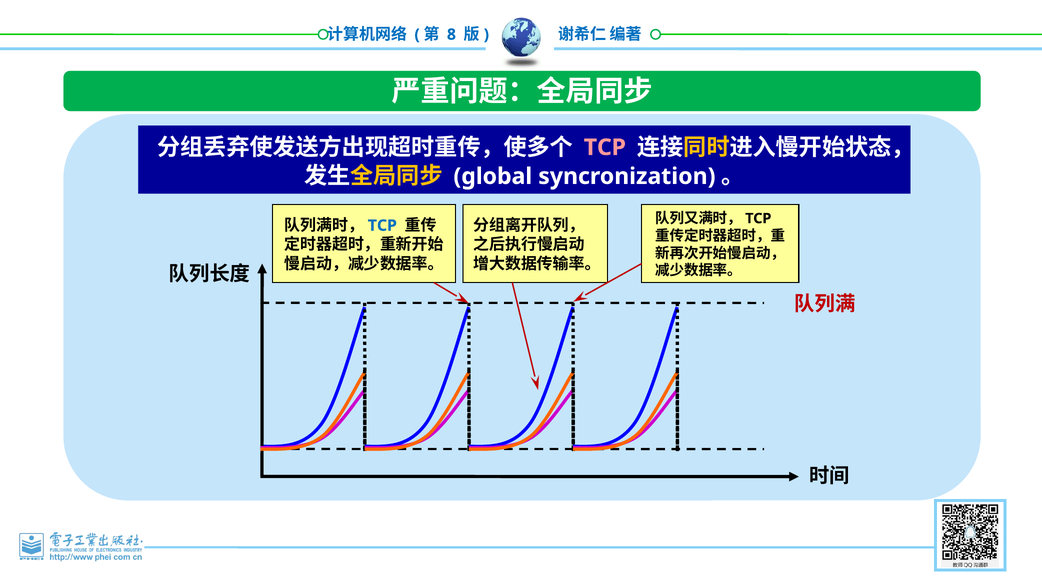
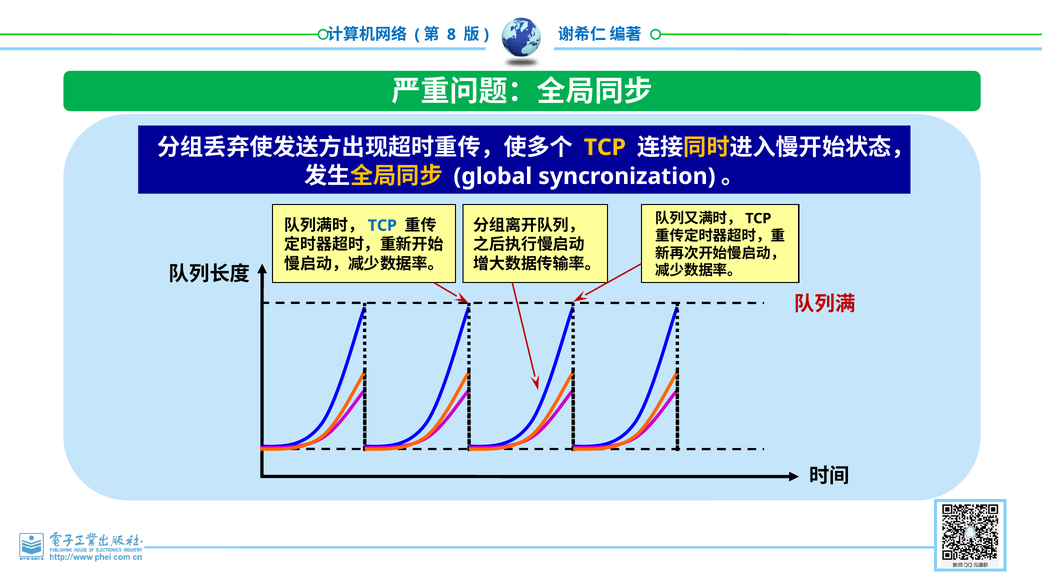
TCP at (605, 147) colour: pink -> yellow
